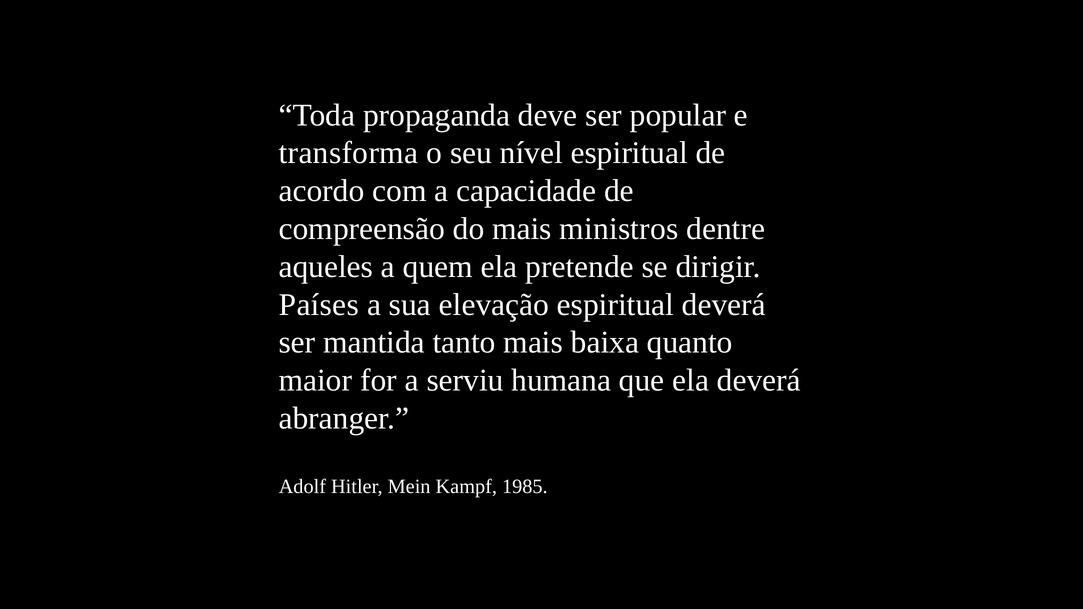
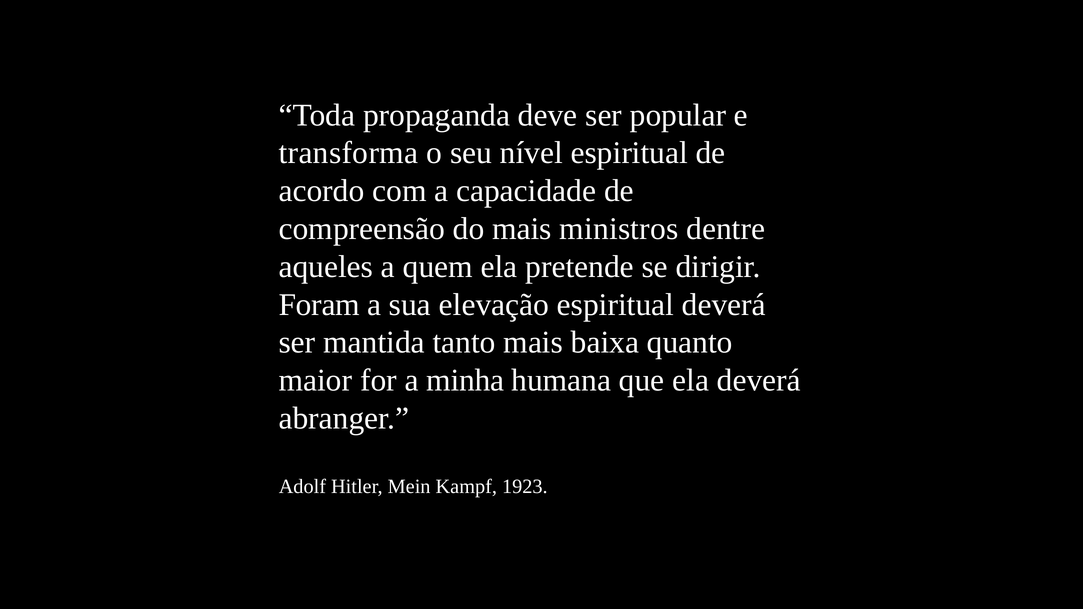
Países: Países -> Foram
serviu: serviu -> minha
1985: 1985 -> 1923
